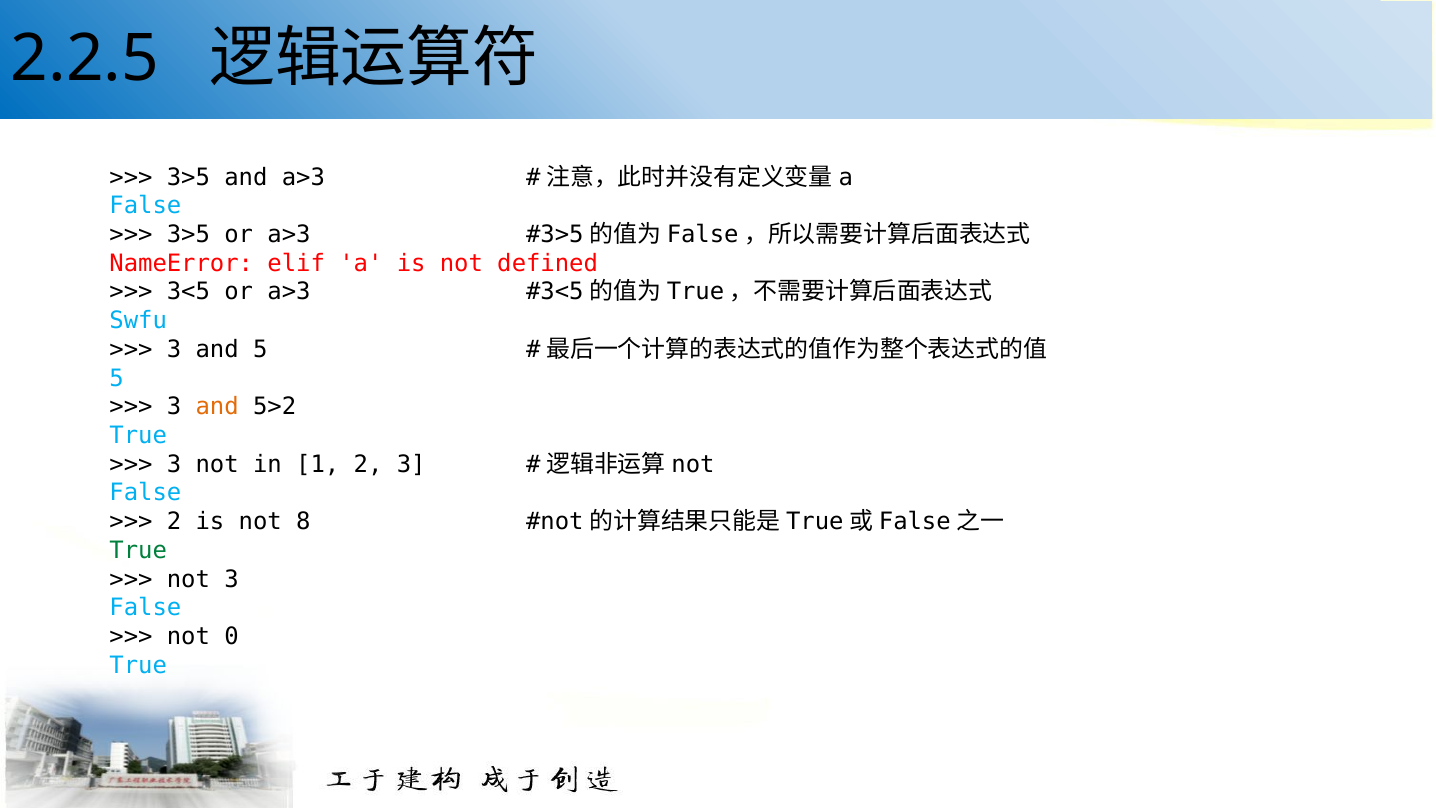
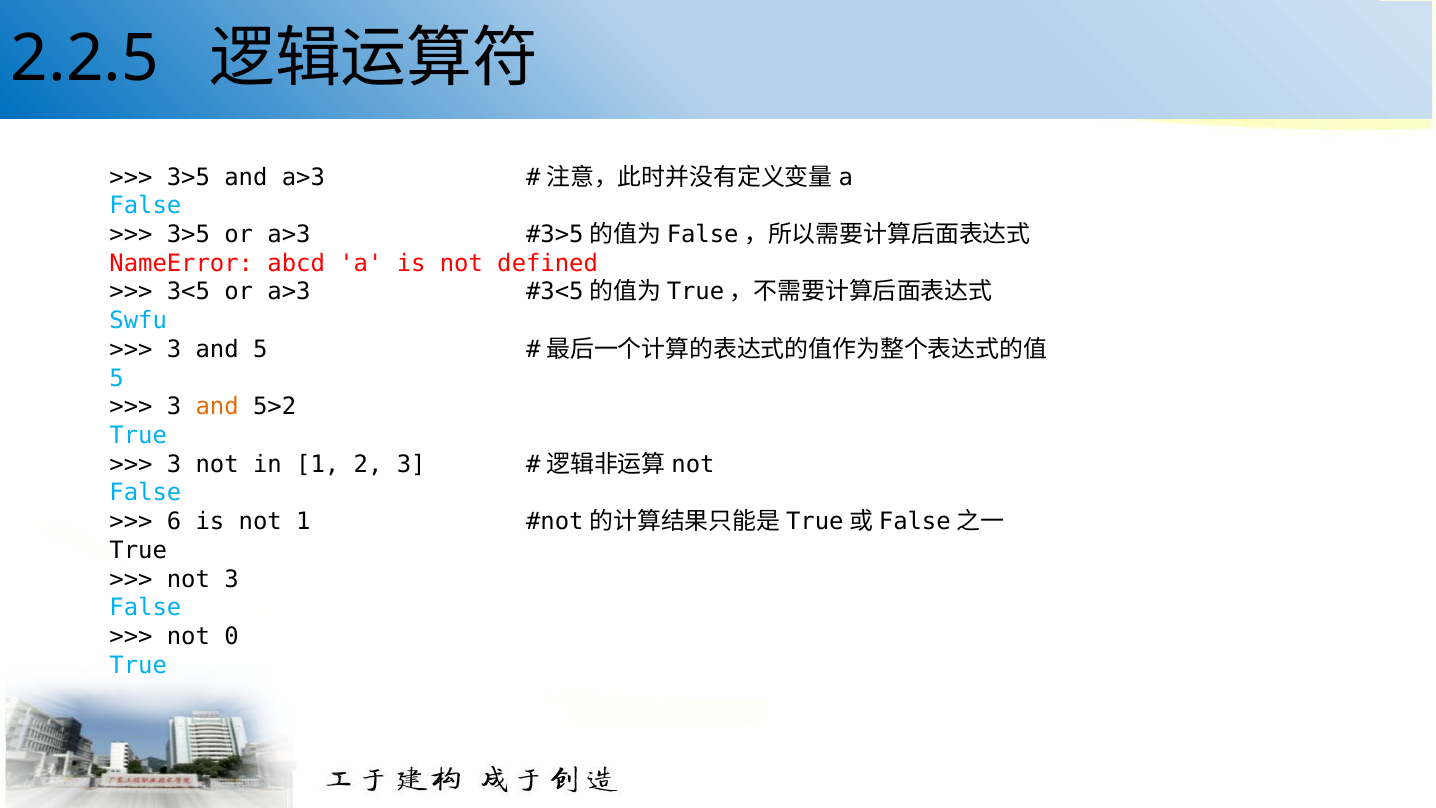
elif: elif -> abcd
2 at (174, 522): 2 -> 6
not 8: 8 -> 1
True at (138, 550) colour: green -> black
